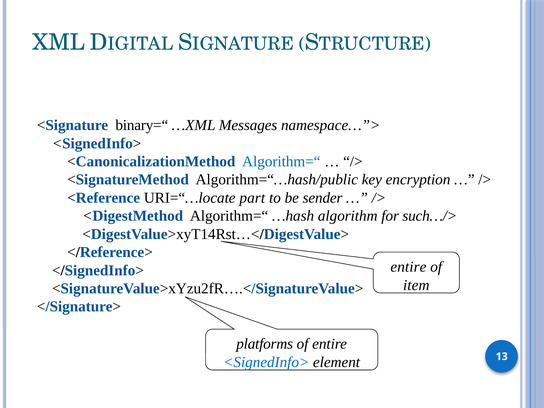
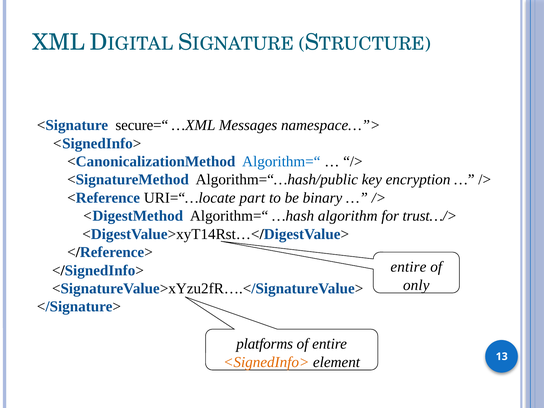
binary=“: binary=“ -> secure=“
sender: sender -> binary
such…/>: such…/> -> trust…/>
item: item -> only
<SignedInfo> at (266, 362) colour: blue -> orange
